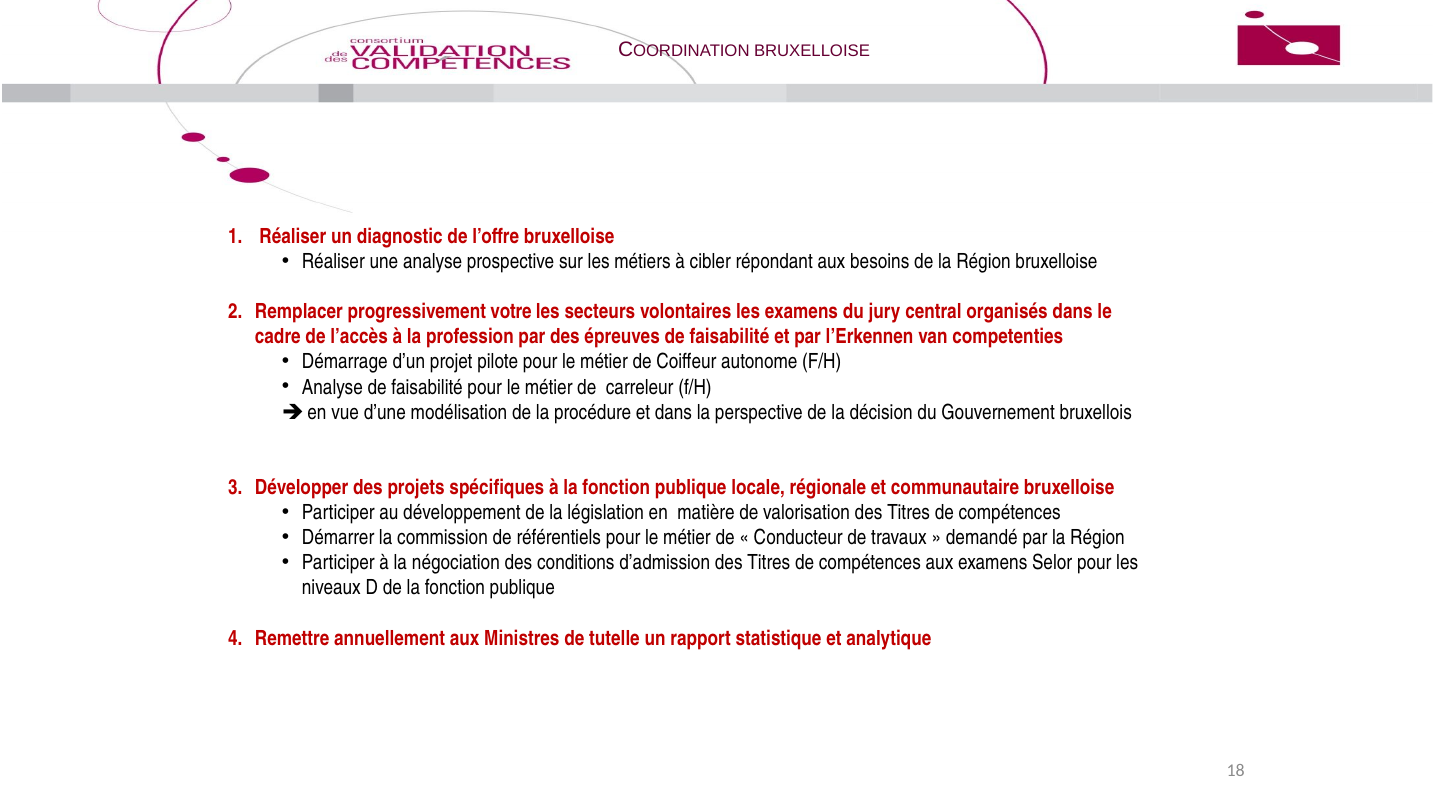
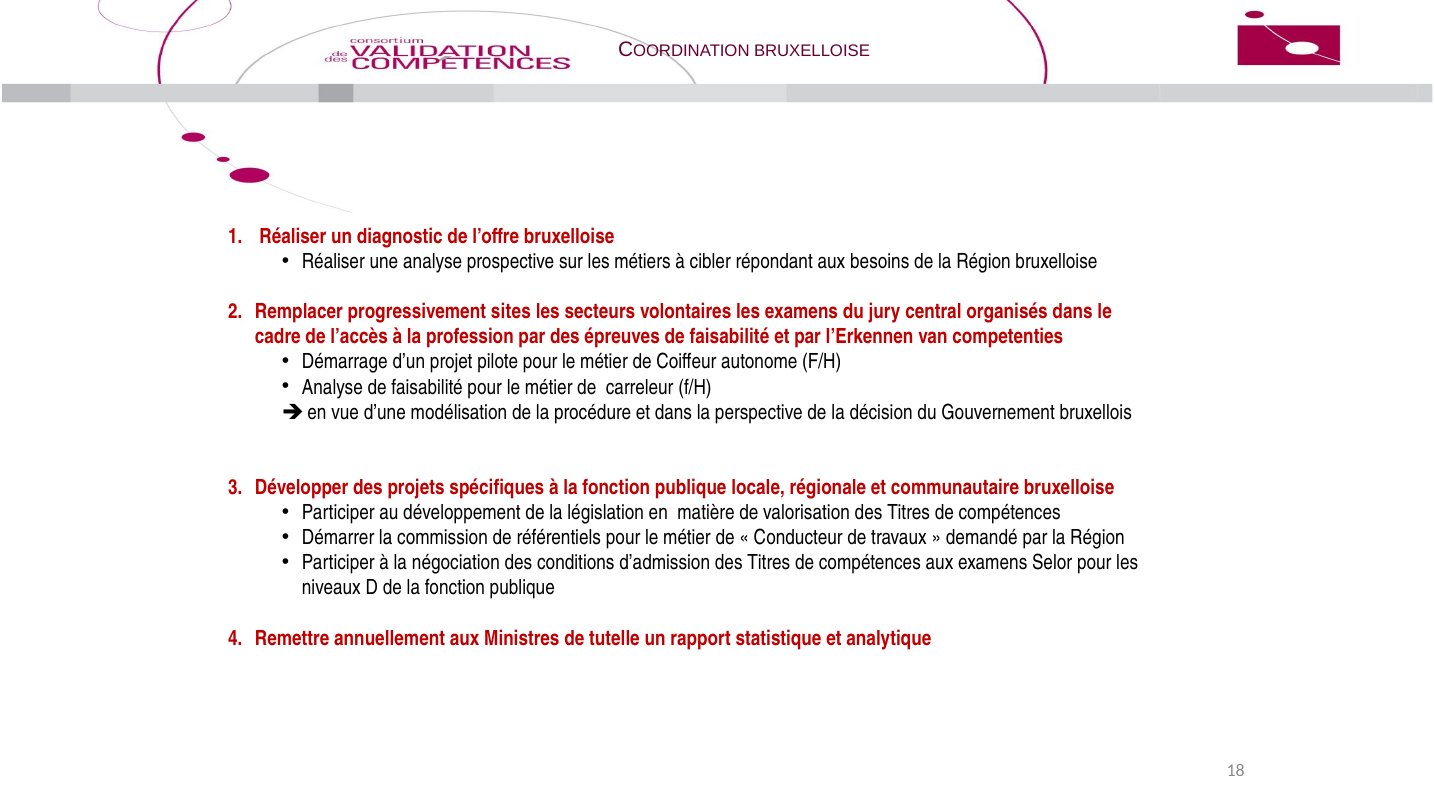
votre: votre -> sites
